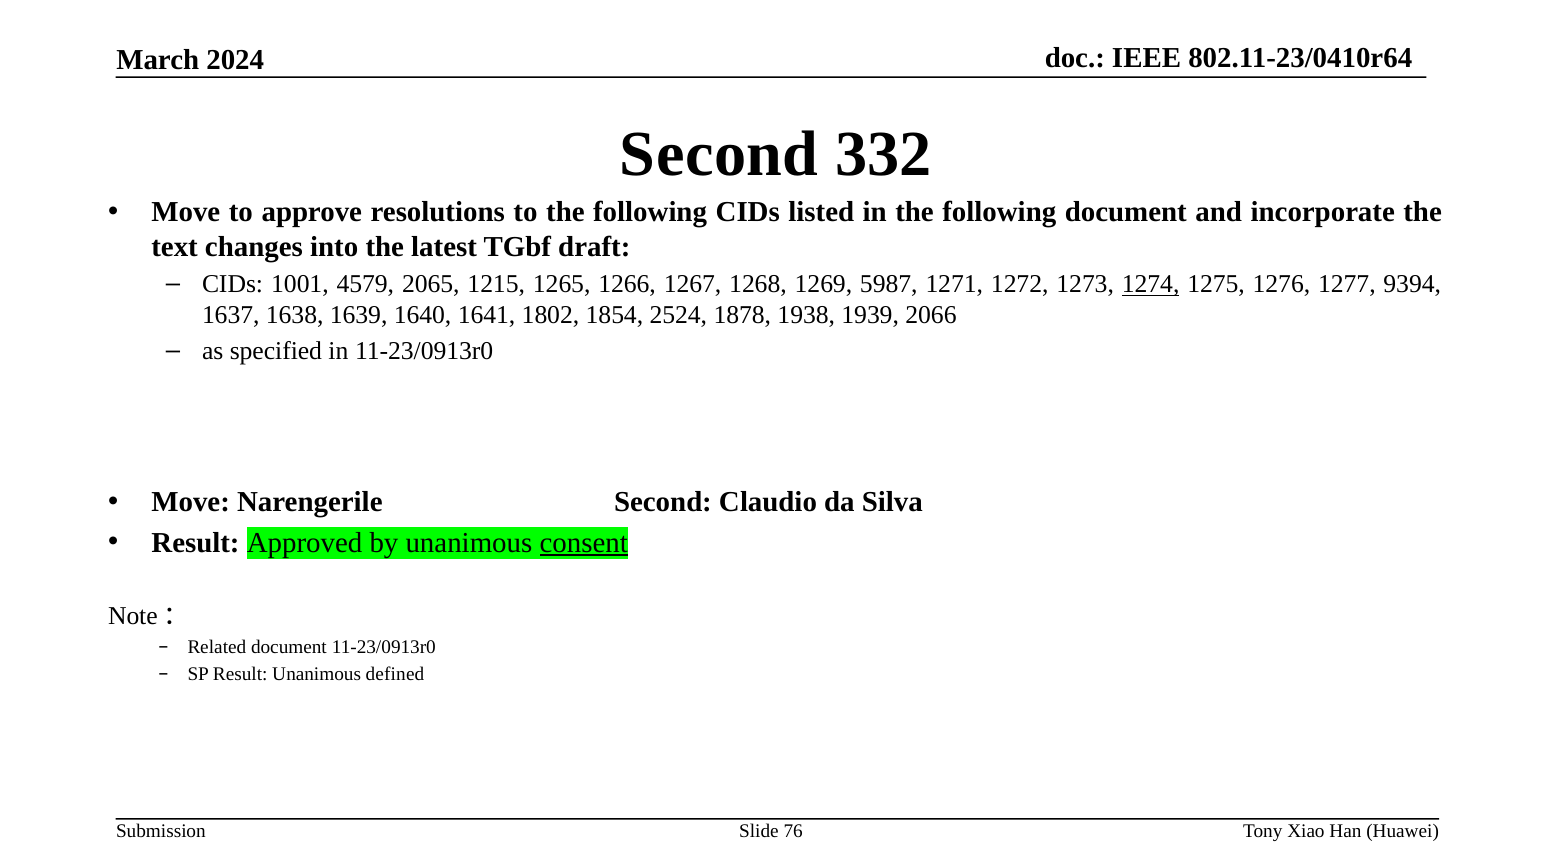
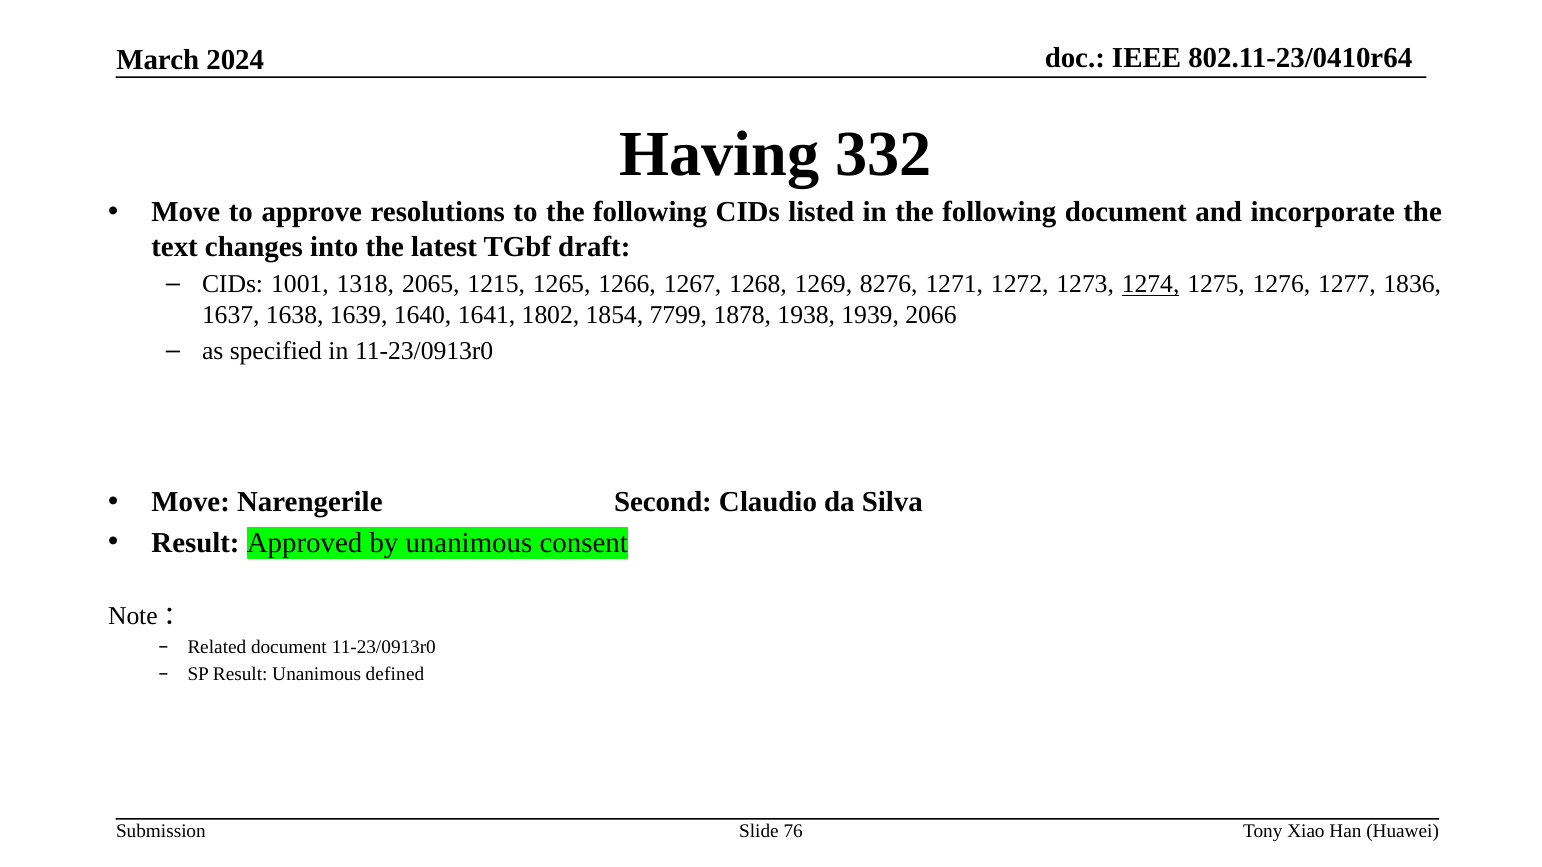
Second at (719, 155): Second -> Having
4579: 4579 -> 1318
5987: 5987 -> 8276
9394: 9394 -> 1836
2524: 2524 -> 7799
consent underline: present -> none
